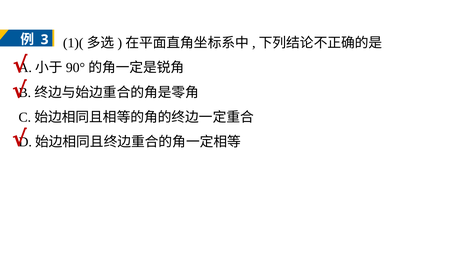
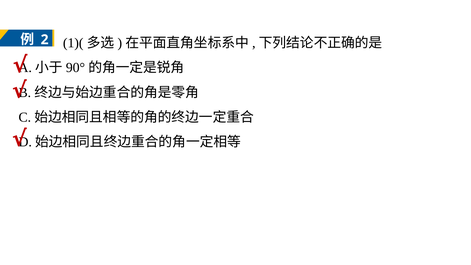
3: 3 -> 2
